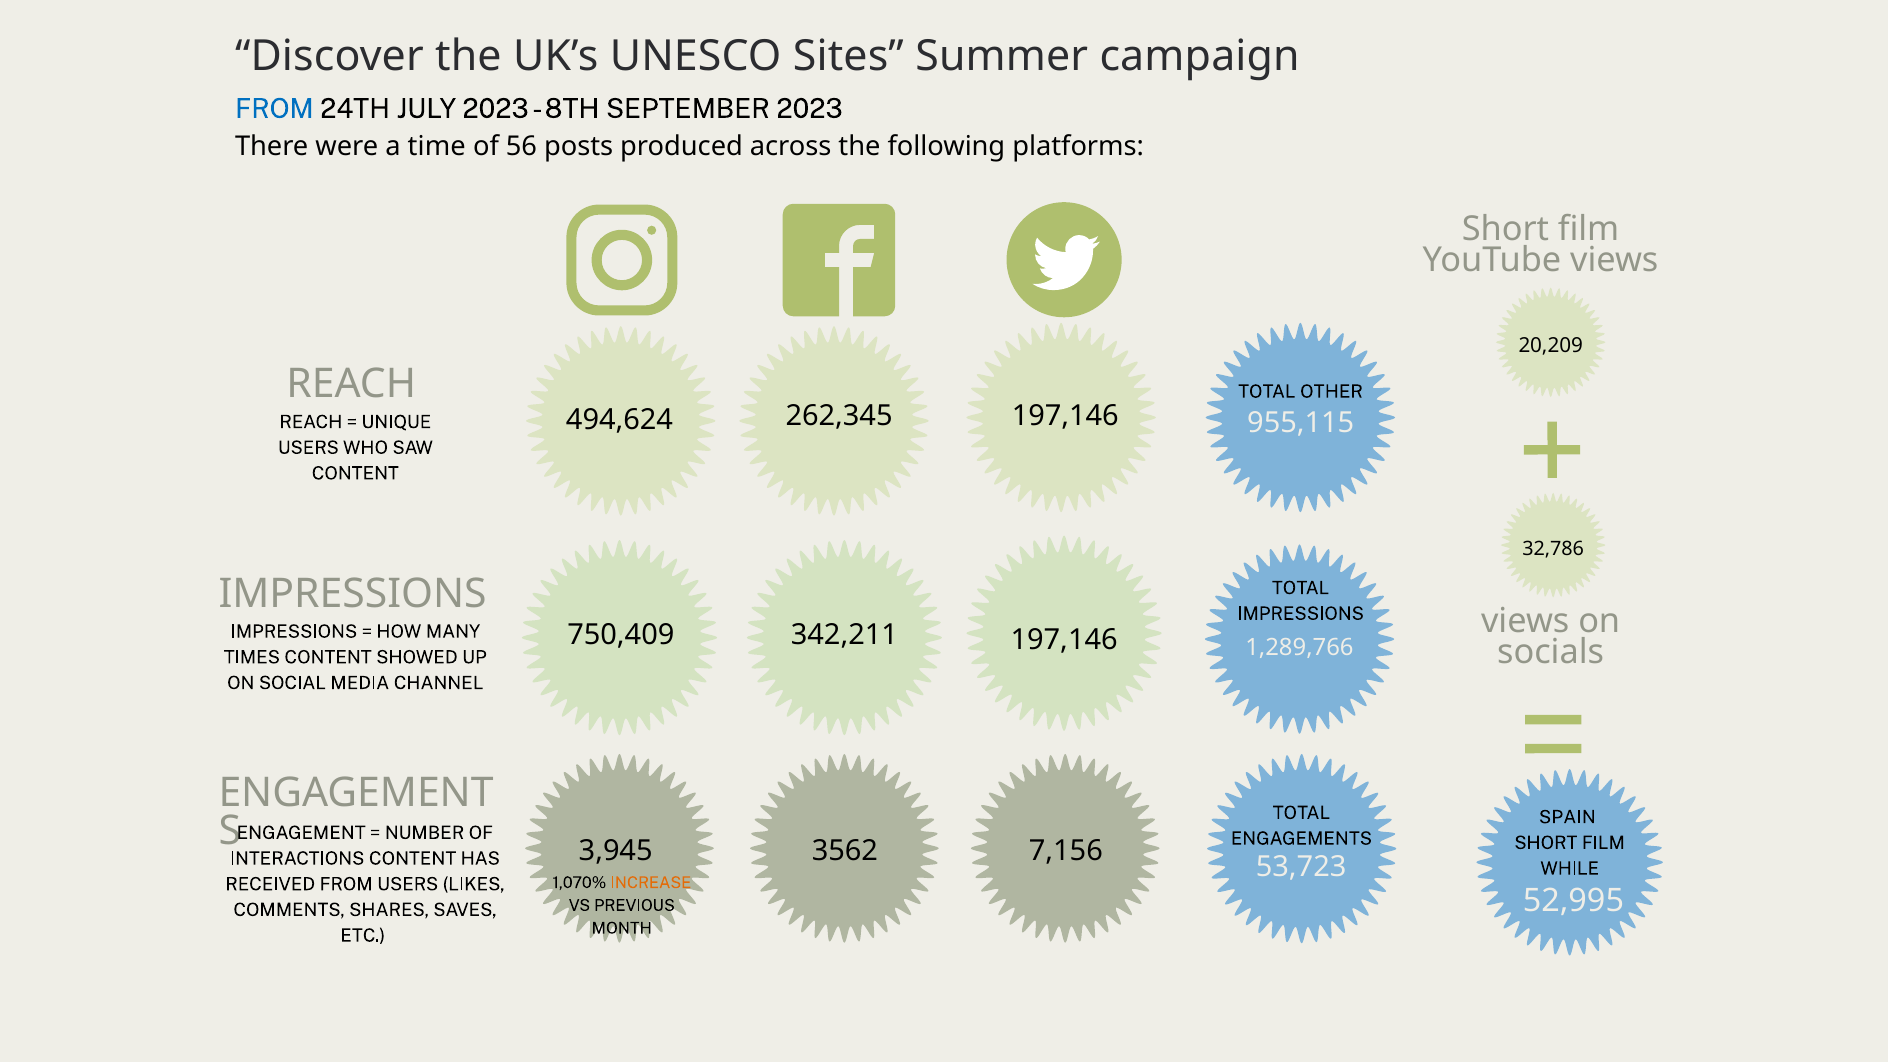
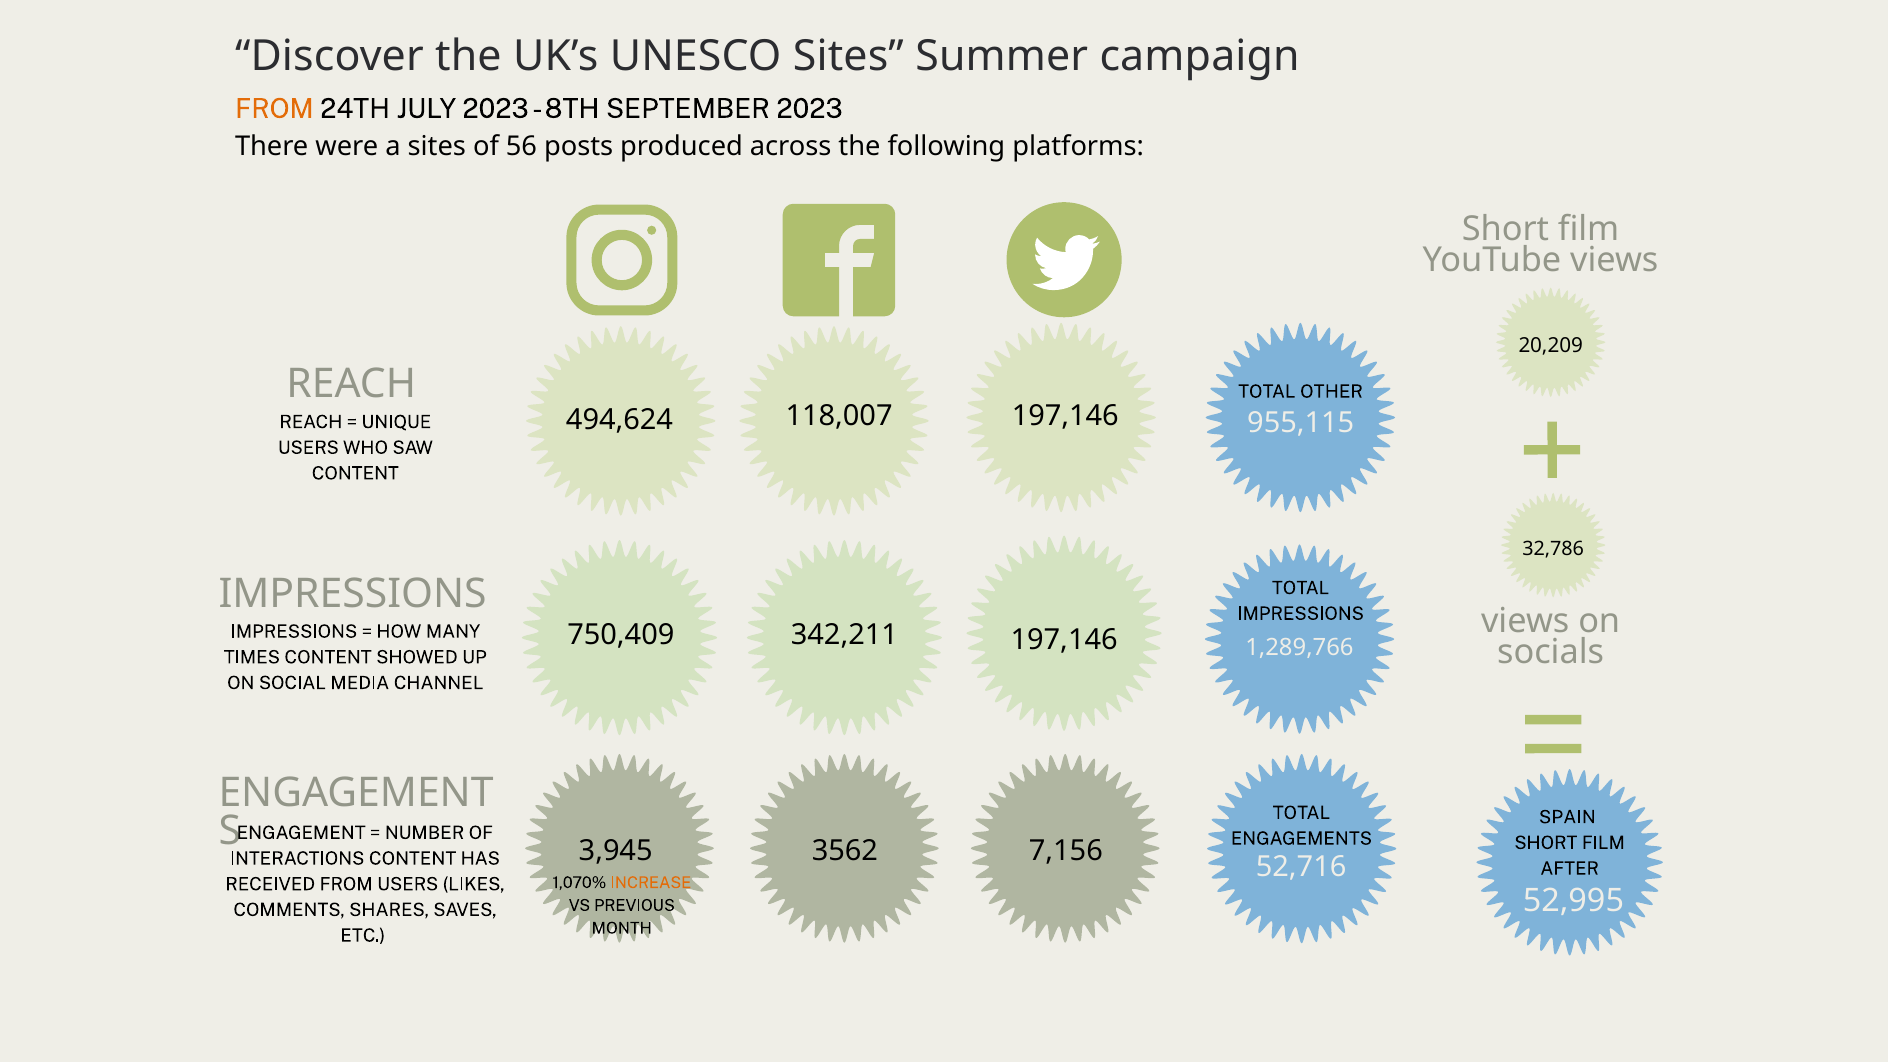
FROM at (274, 109) colour: blue -> orange
a time: time -> sites
262,345: 262,345 -> 118,007
53,723: 53,723 -> 52,716
WHILE: WHILE -> AFTER
